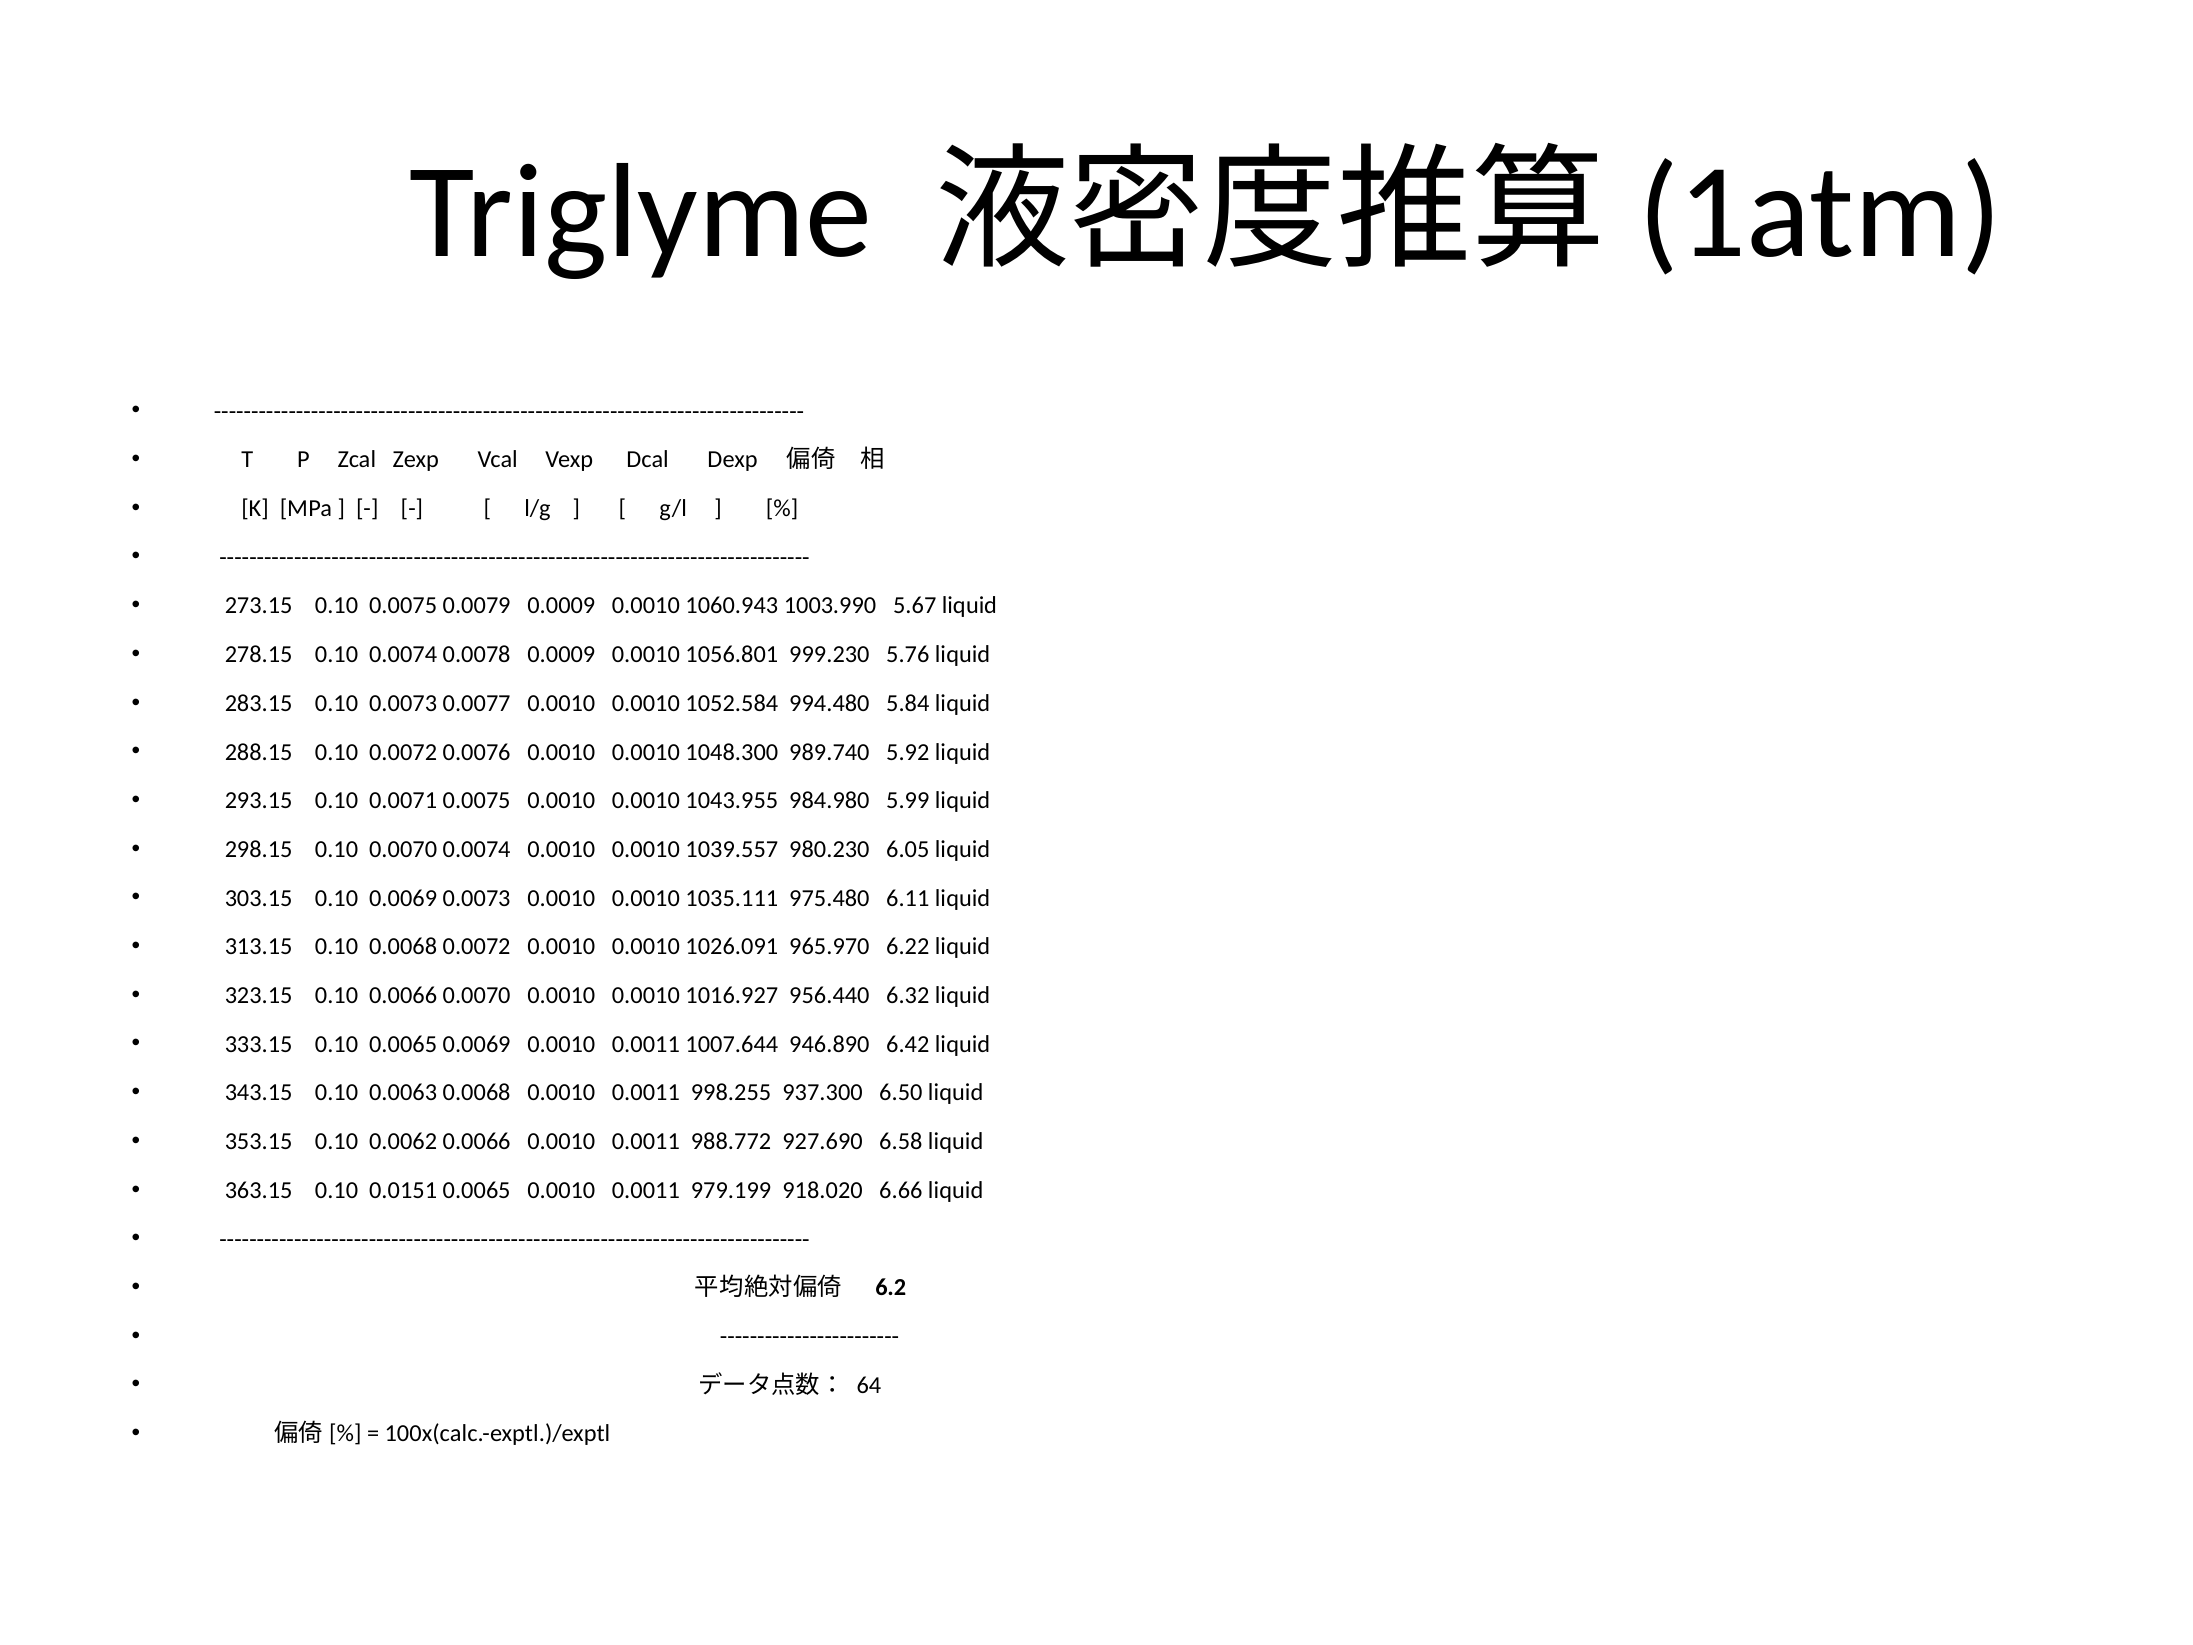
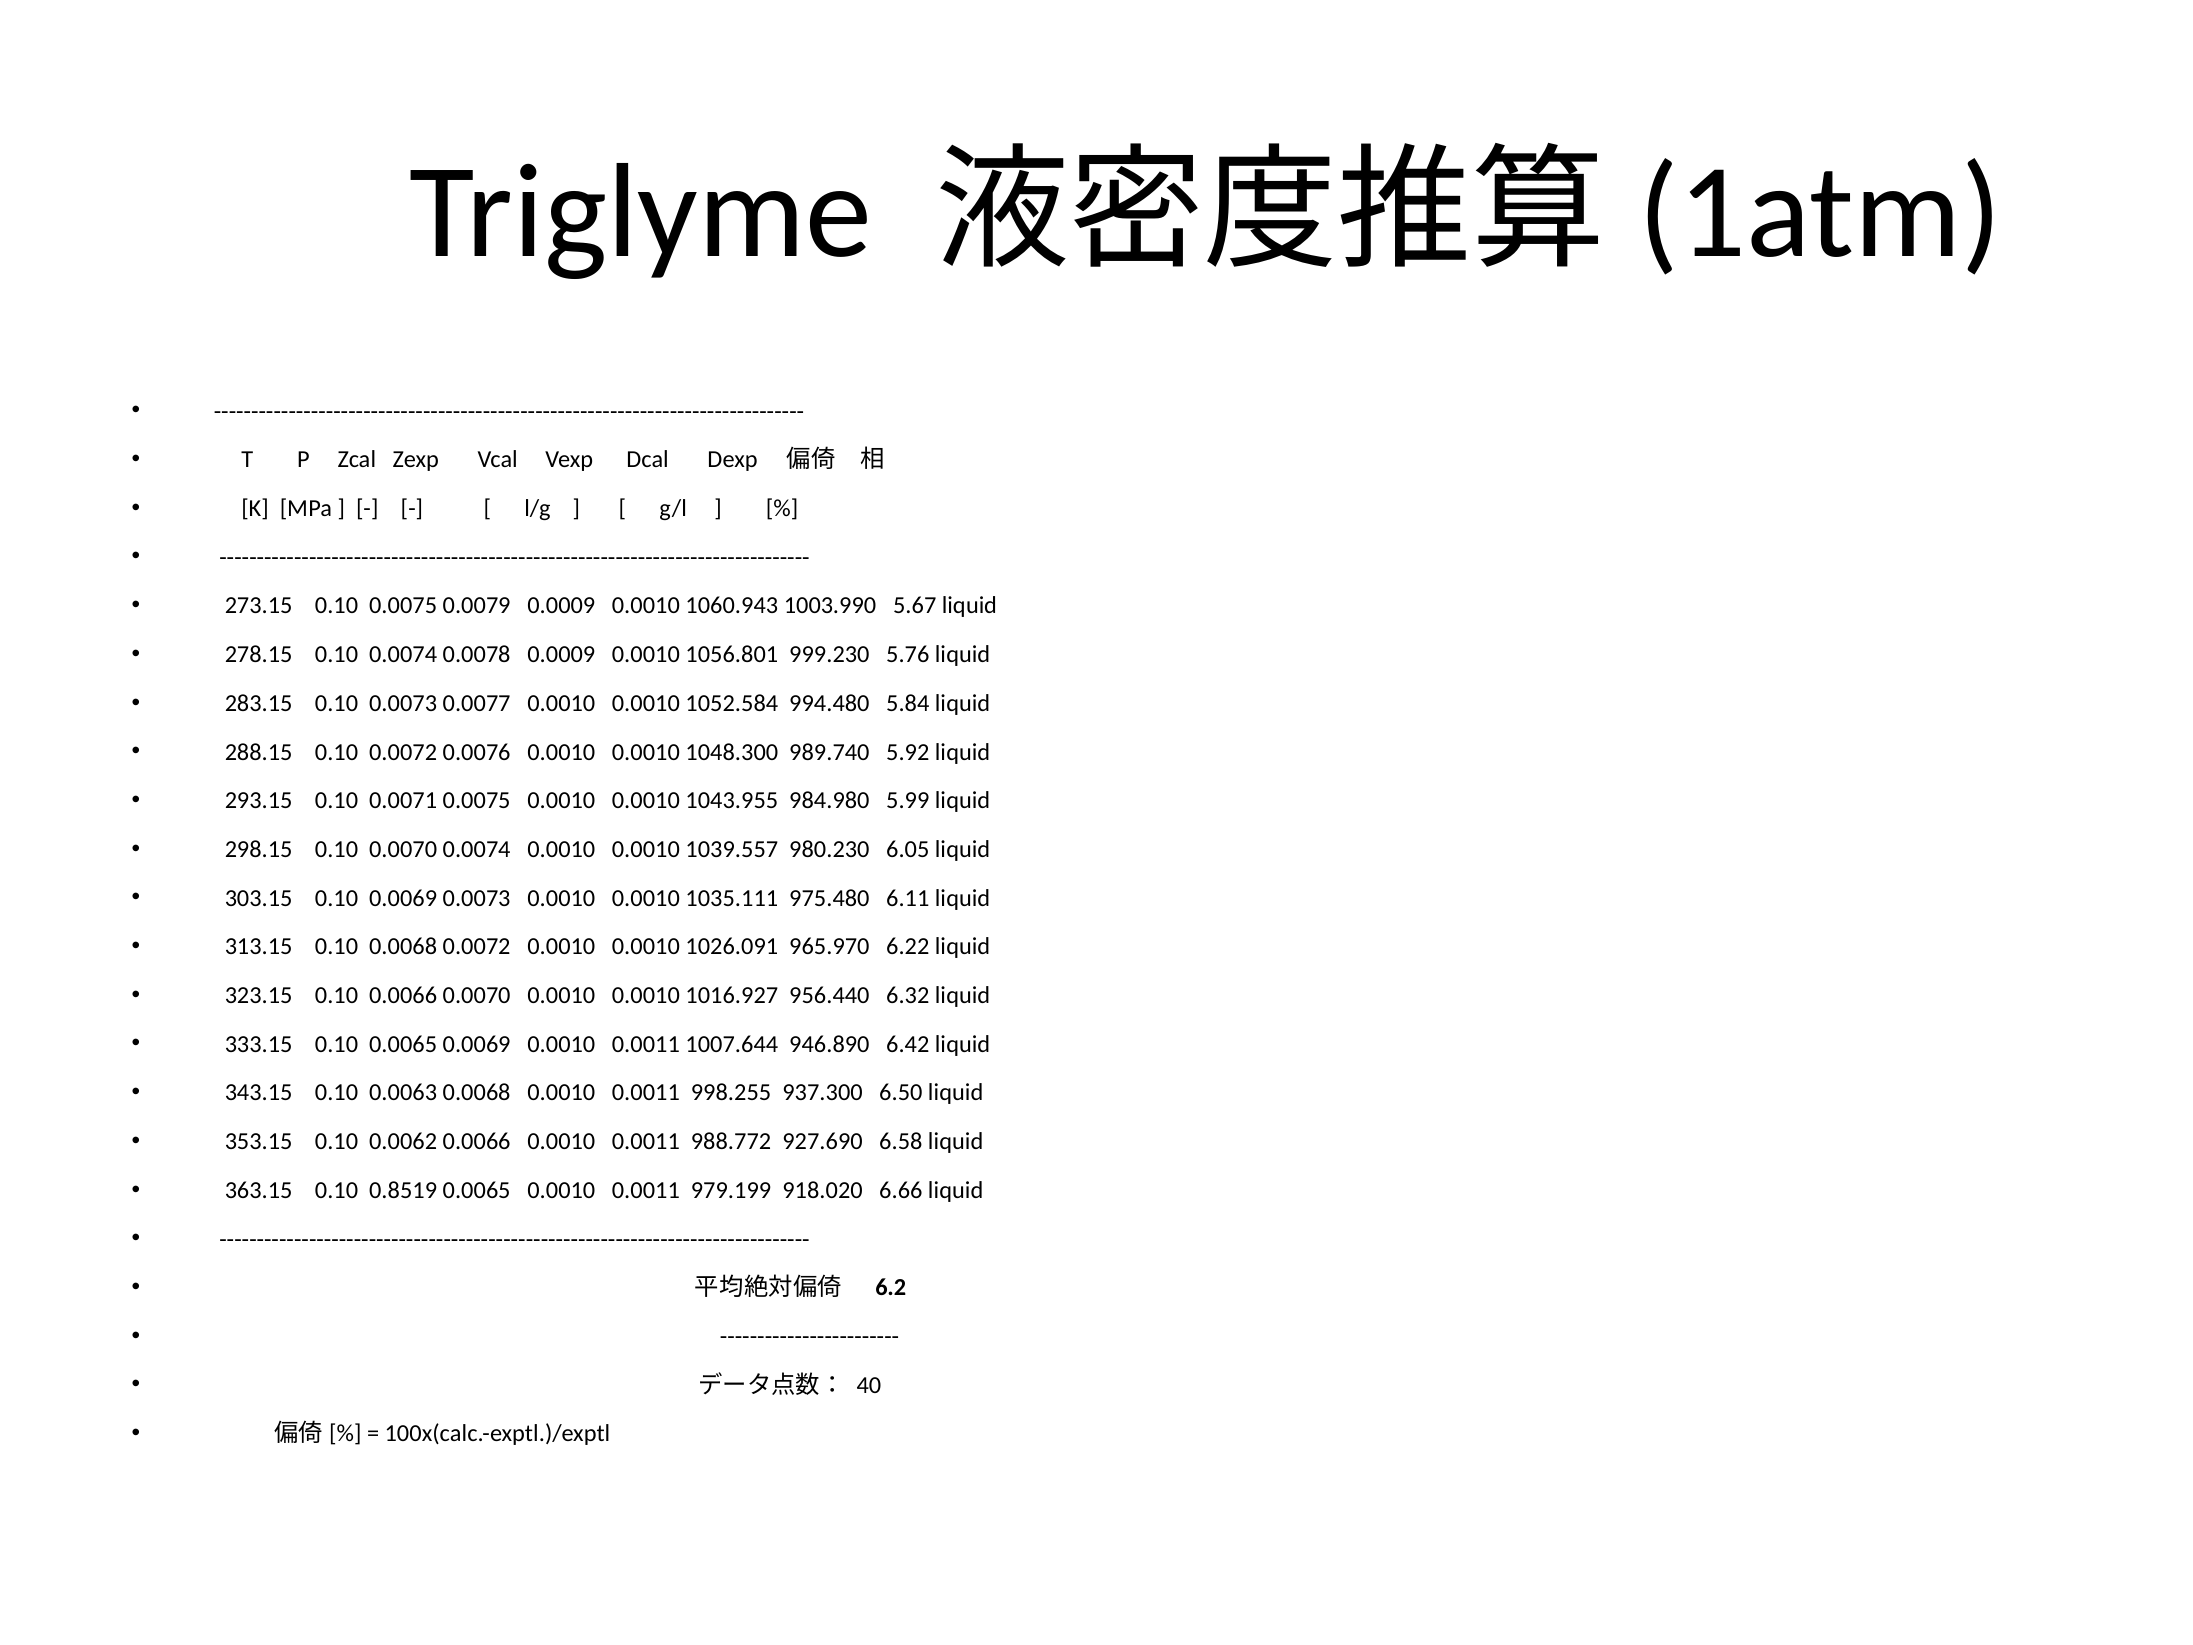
0.0151: 0.0151 -> 0.8519
64: 64 -> 40
